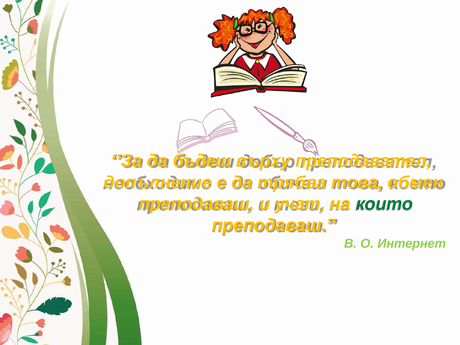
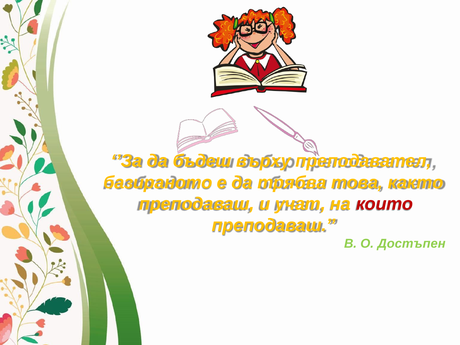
допълнение: допълнение -> базираното
обмен: обмен -> както
които colour: green -> red
Интернет: Интернет -> Достъпен
